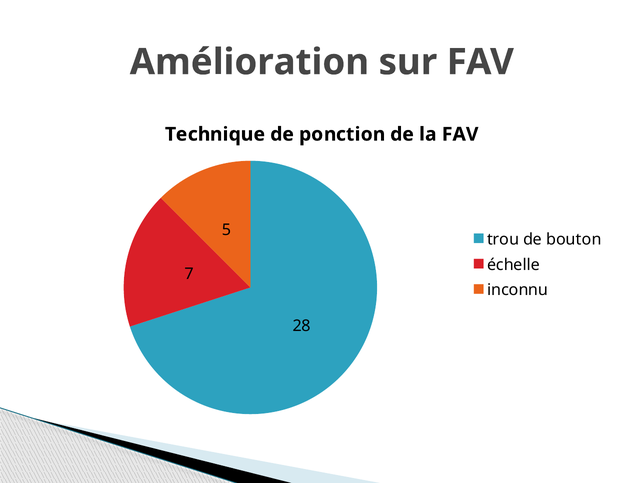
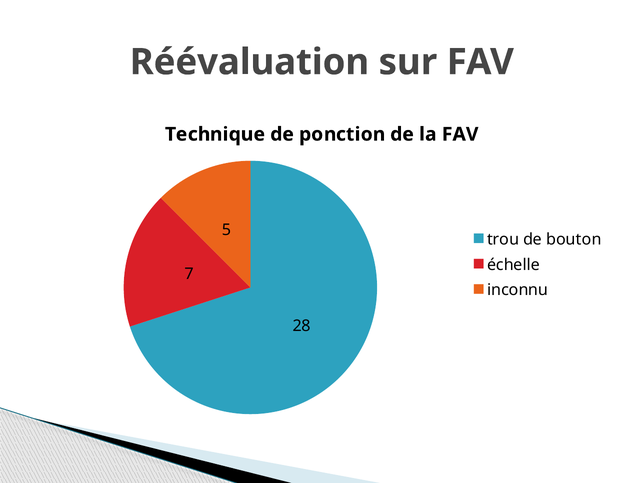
Amélioration: Amélioration -> Réévaluation
